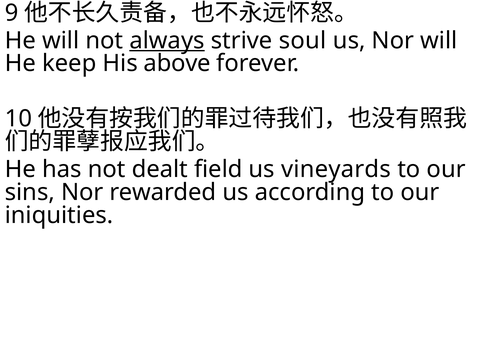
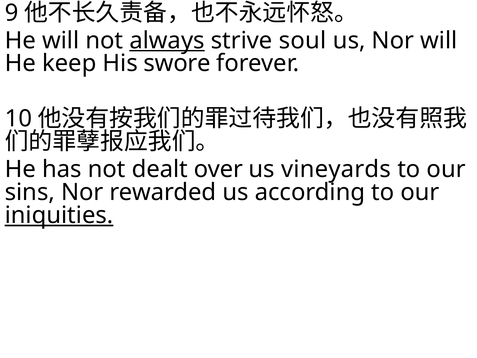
above: above -> swore
field: field -> over
iniquities underline: none -> present
